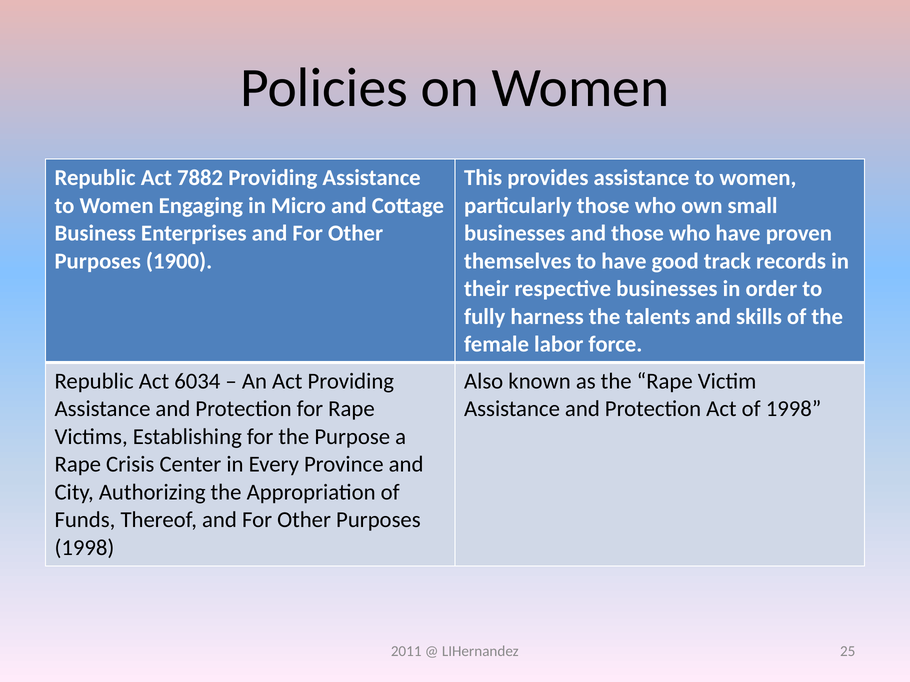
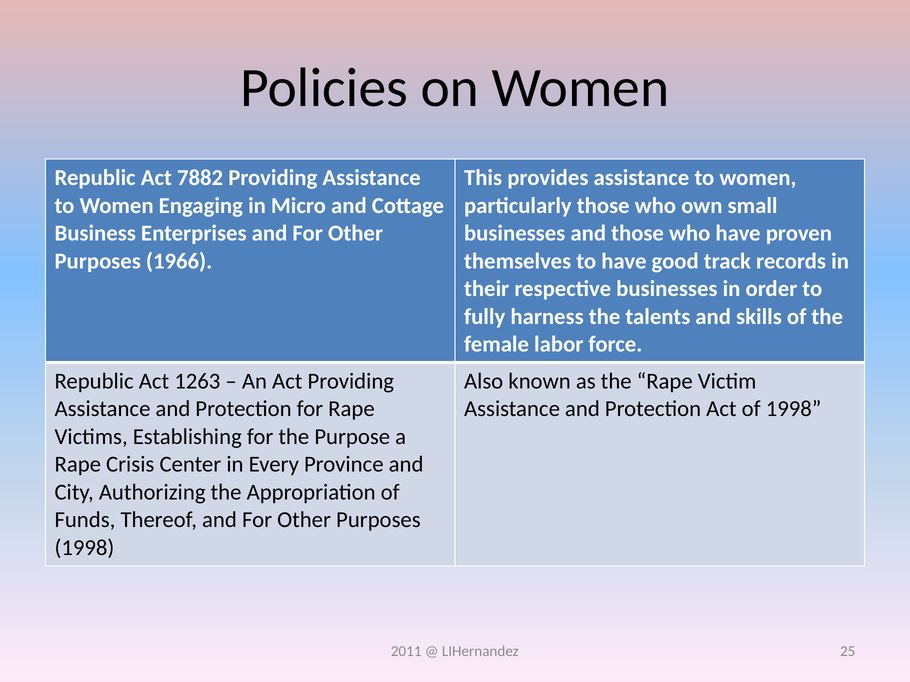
1900: 1900 -> 1966
6034: 6034 -> 1263
